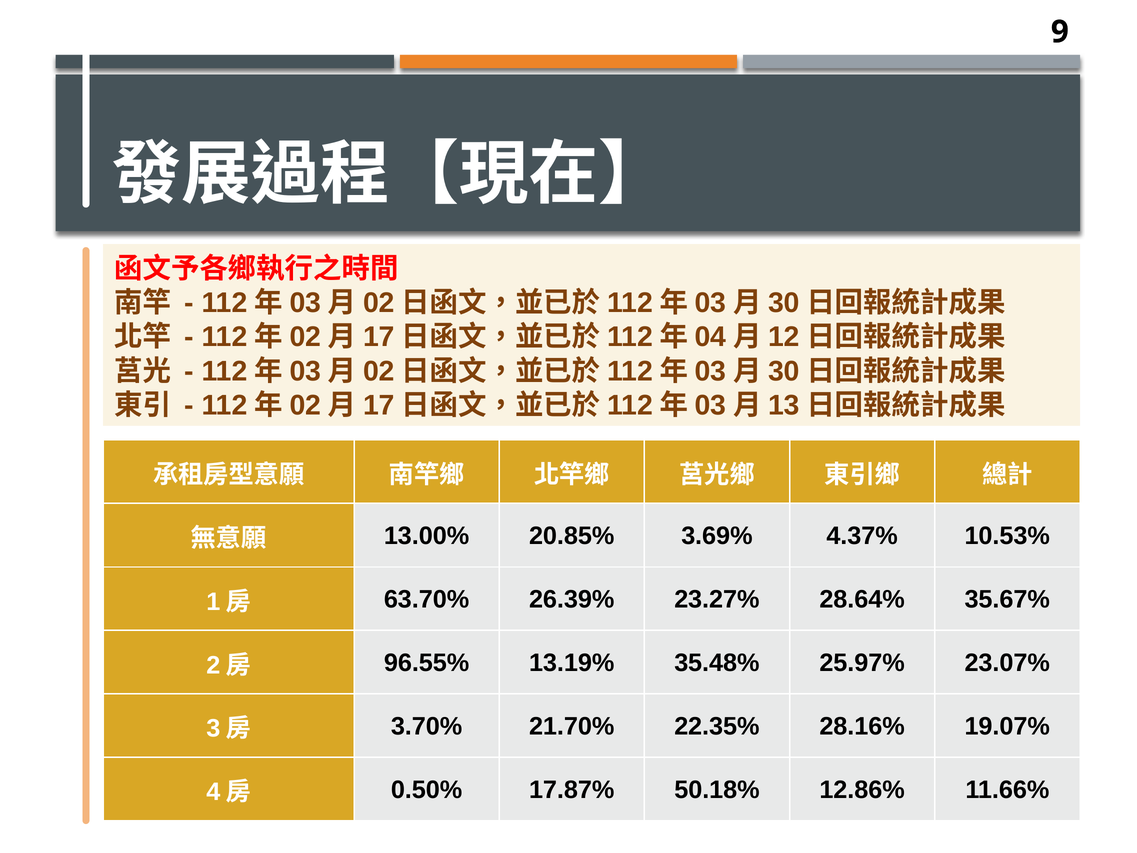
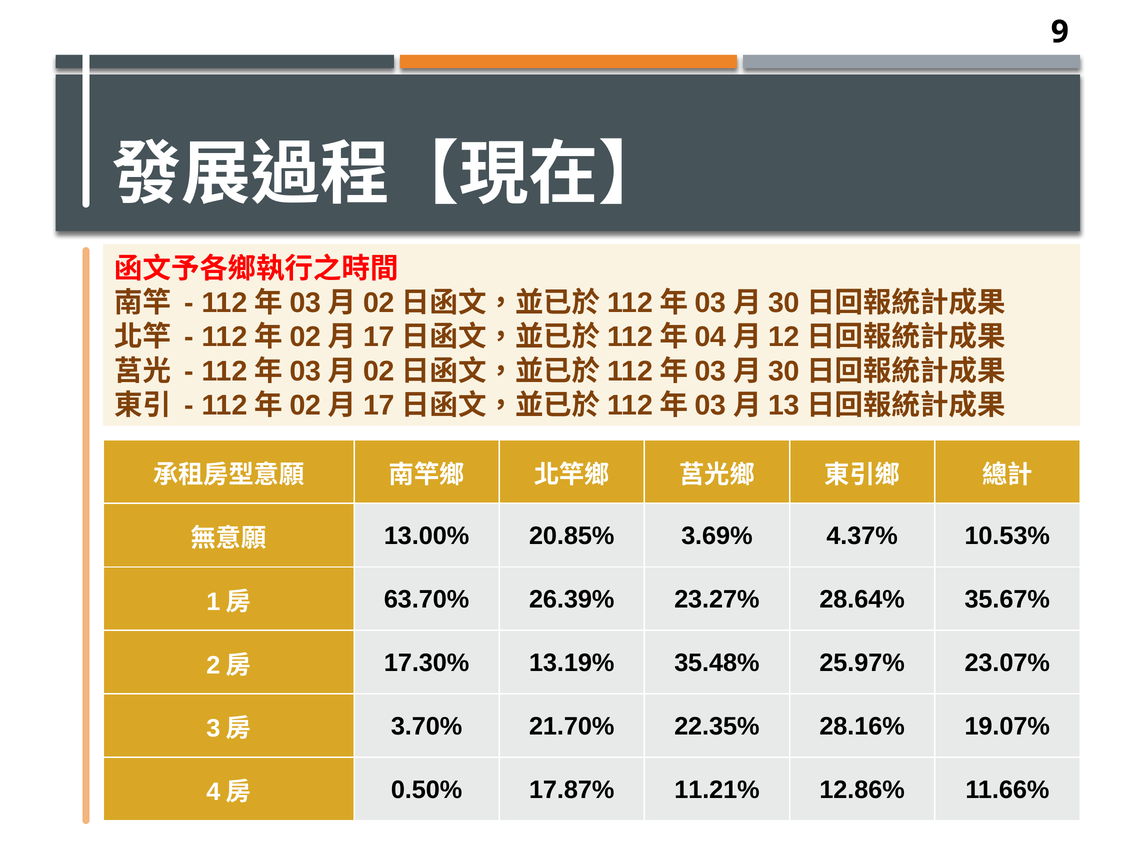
96.55%: 96.55% -> 17.30%
50.18%: 50.18% -> 11.21%
